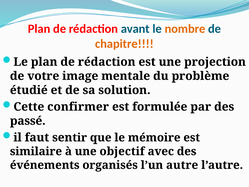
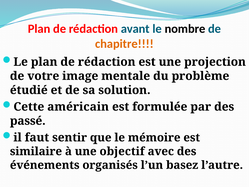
nombre colour: orange -> black
confirmer: confirmer -> américain
autre: autre -> basez
